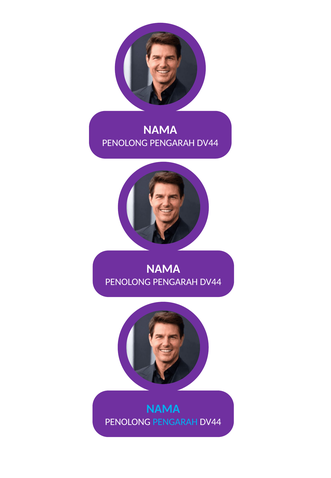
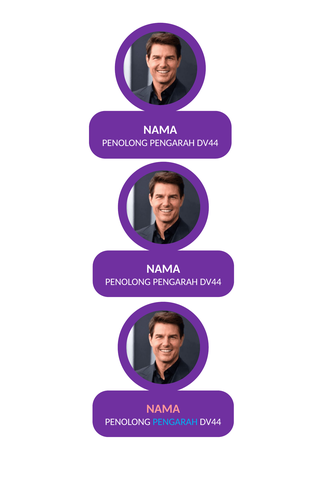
NAMA at (163, 409) colour: light blue -> pink
